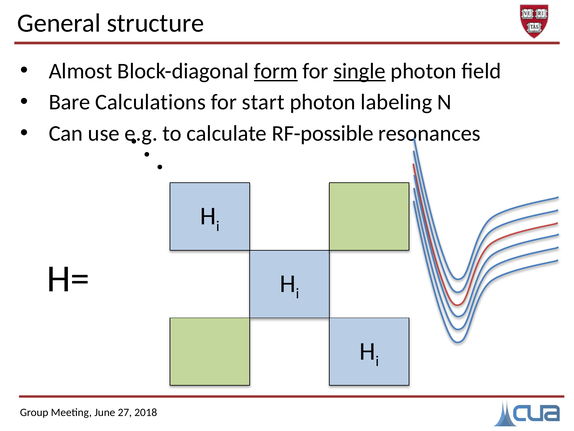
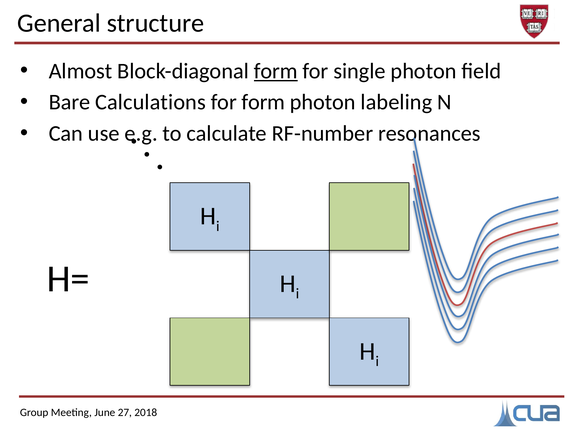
single underline: present -> none
for start: start -> form
RF-possible: RF-possible -> RF-number
